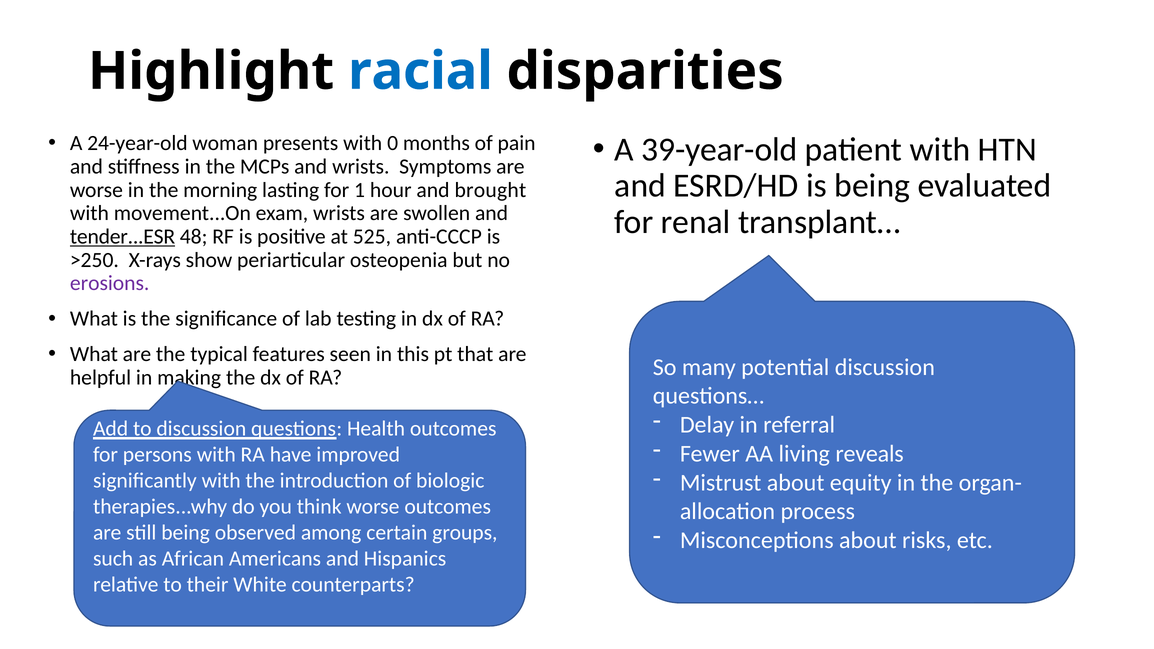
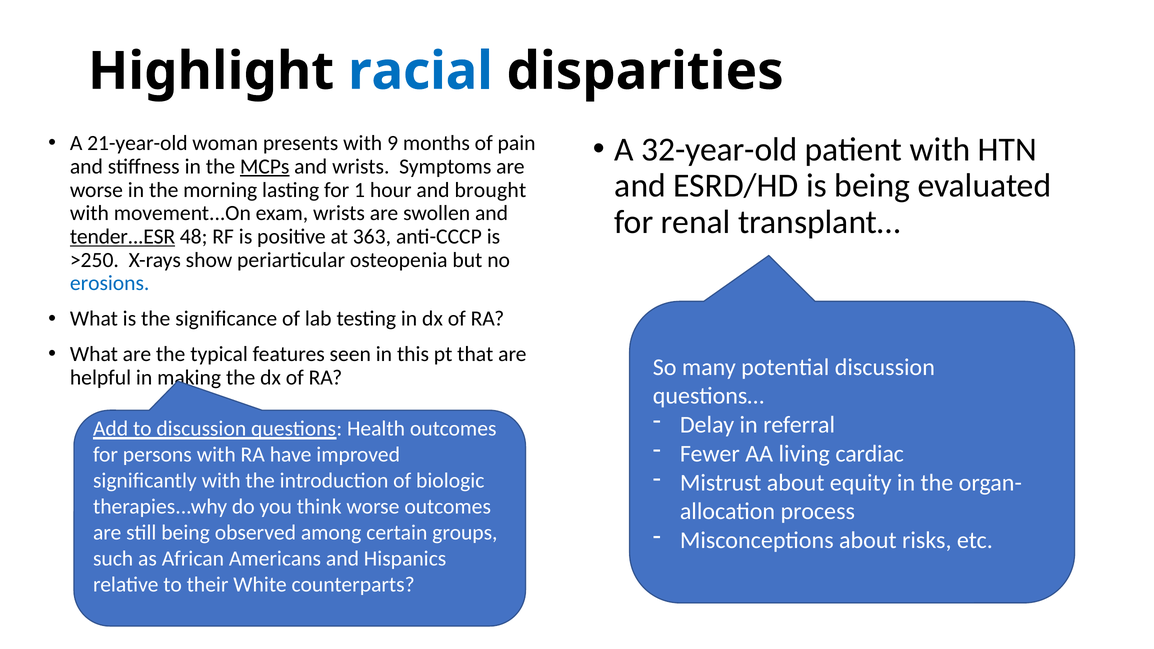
24-year-old: 24-year-old -> 21-year-old
0: 0 -> 9
39-year-old: 39-year-old -> 32-year-old
MCPs underline: none -> present
525: 525 -> 363
erosions colour: purple -> blue
reveals: reveals -> cardiac
